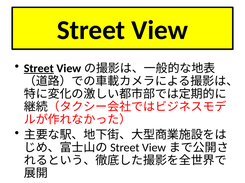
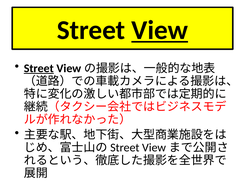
View underline: none -> present
